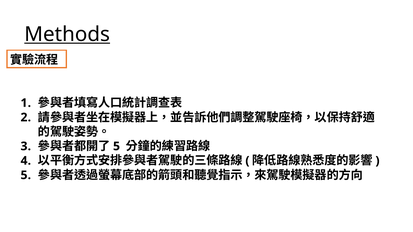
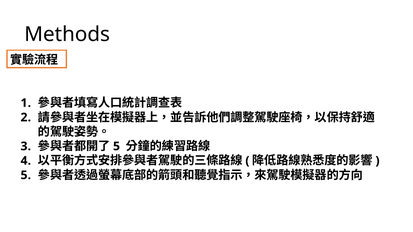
Methods underline: present -> none
